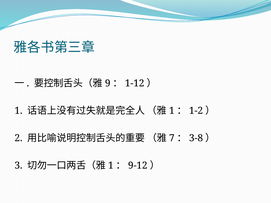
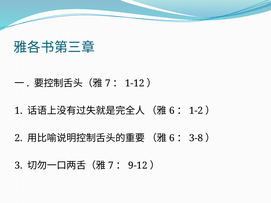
9 at (108, 83): 9 -> 7
1 at (172, 111): 1 -> 6
7 at (172, 138): 7 -> 6
1 at (111, 166): 1 -> 7
